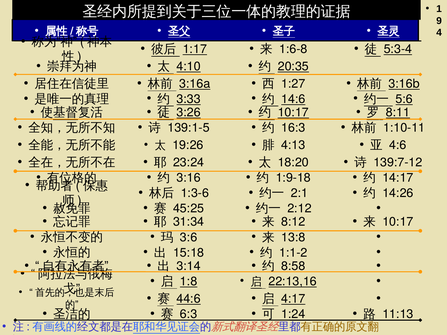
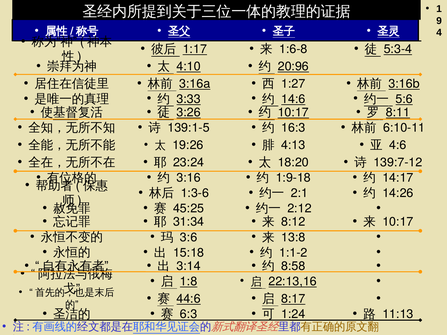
20:35: 20:35 -> 20:96
1:10-11: 1:10-11 -> 6:10-11
4:17: 4:17 -> 8:17
